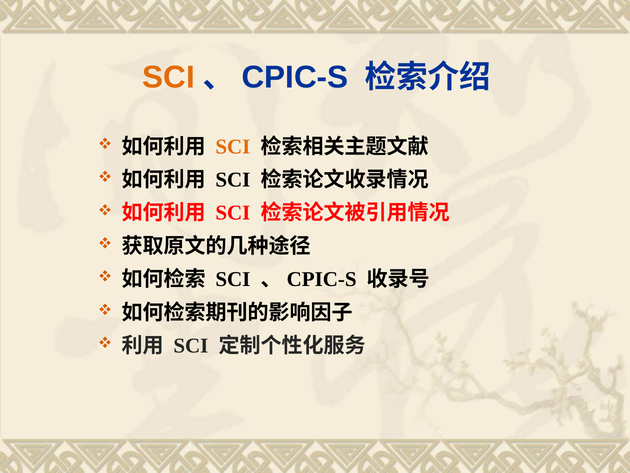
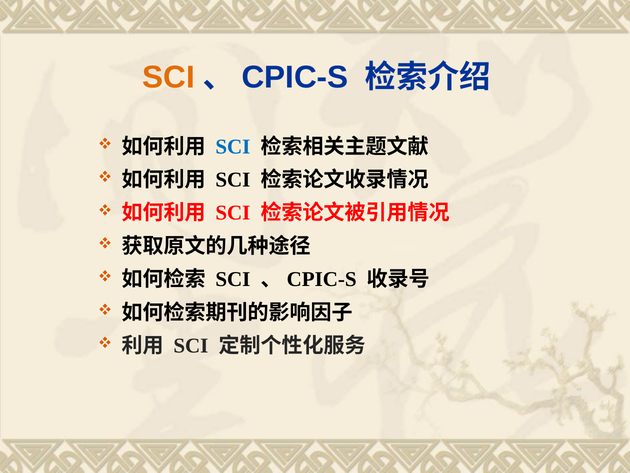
SCI at (233, 146) colour: orange -> blue
